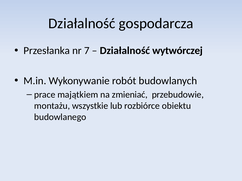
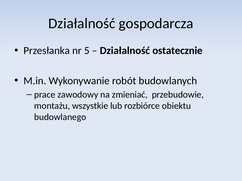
7: 7 -> 5
wytwórczej: wytwórczej -> ostatecznie
majątkiem: majątkiem -> zawodowy
